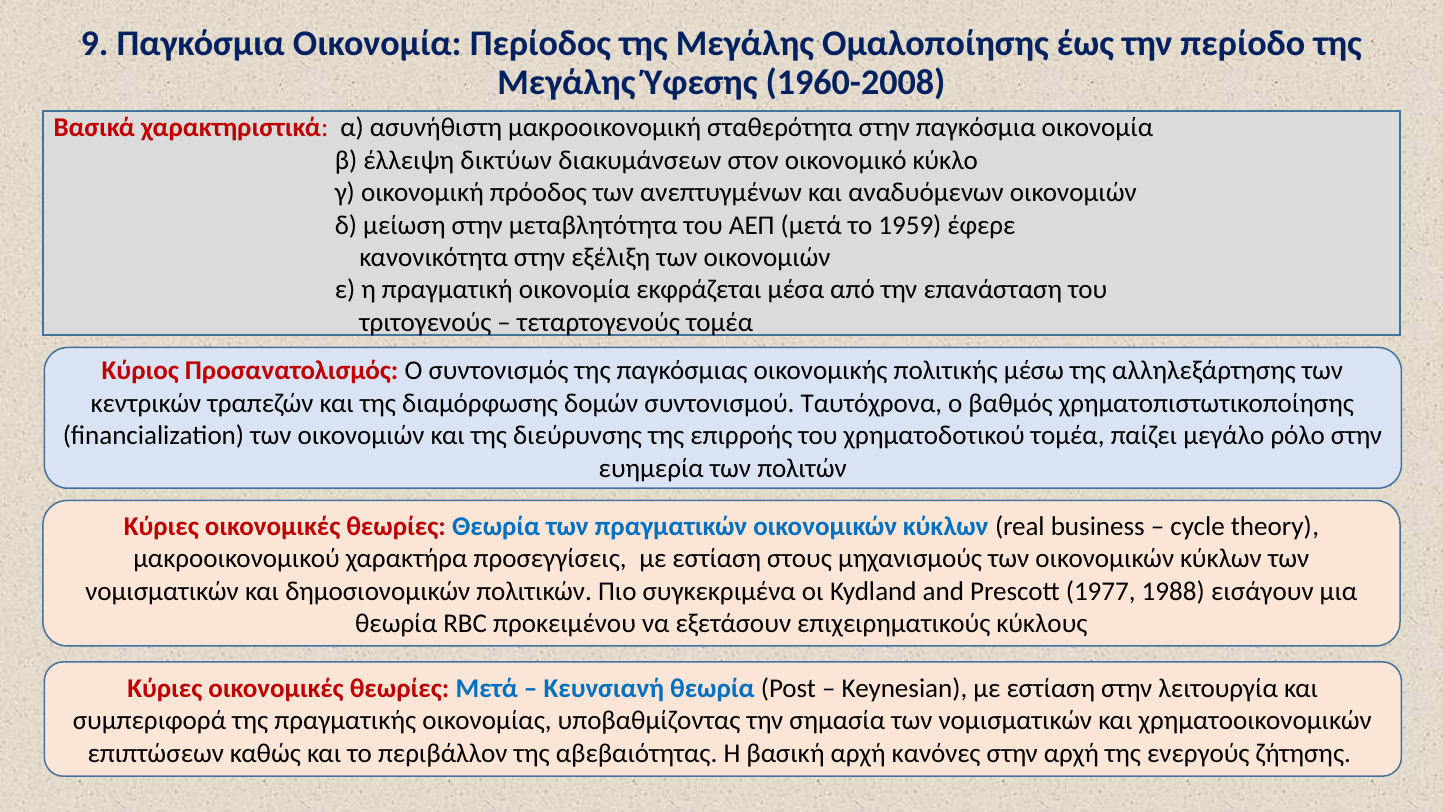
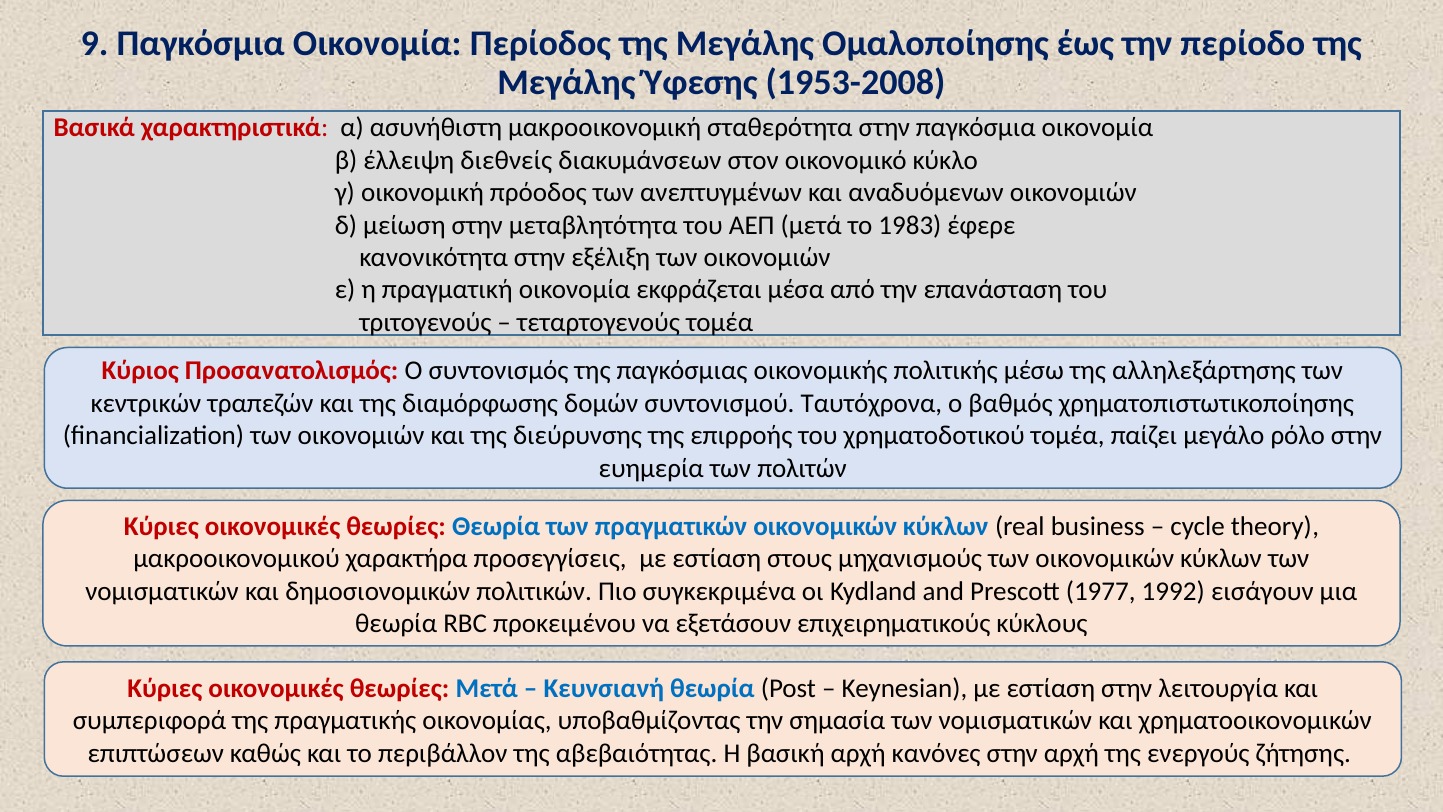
1960-2008: 1960-2008 -> 1953-2008
δικτύων: δικτύων -> διεθνείς
1959: 1959 -> 1983
1988: 1988 -> 1992
